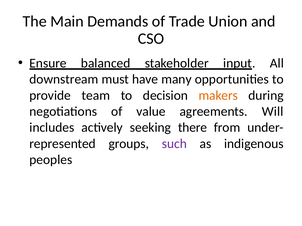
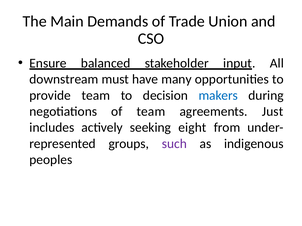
makers colour: orange -> blue
of value: value -> team
Will: Will -> Just
there: there -> eight
